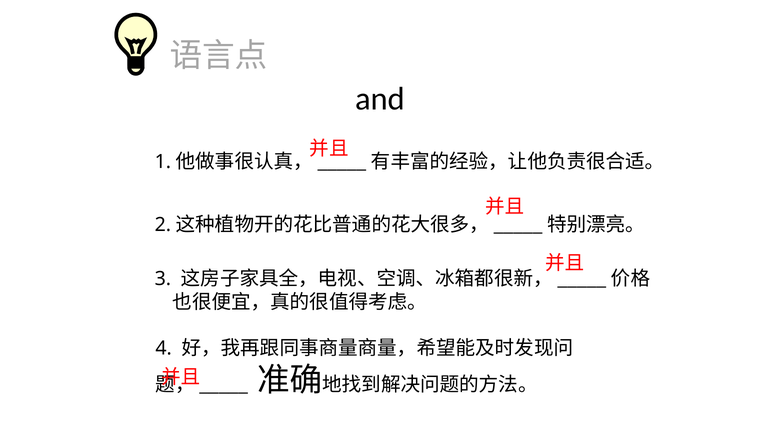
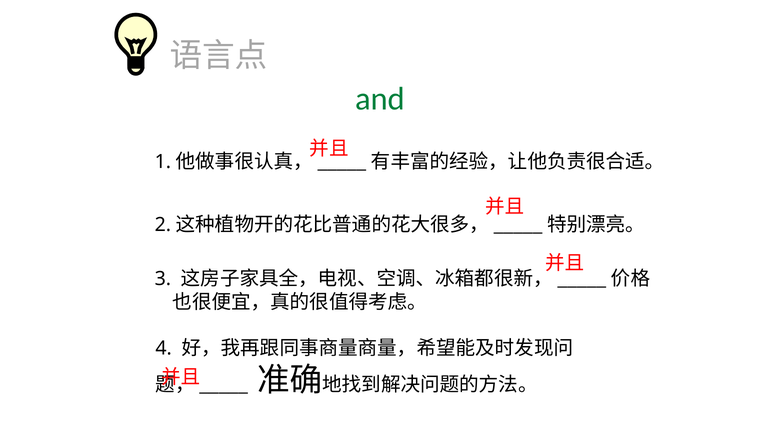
and colour: black -> green
